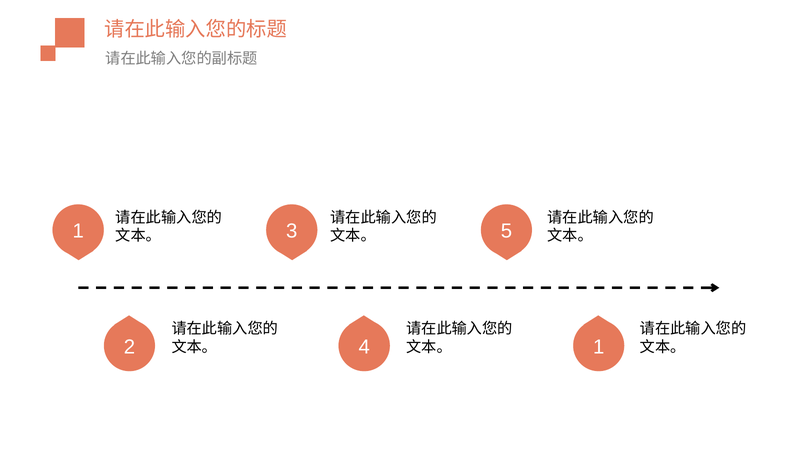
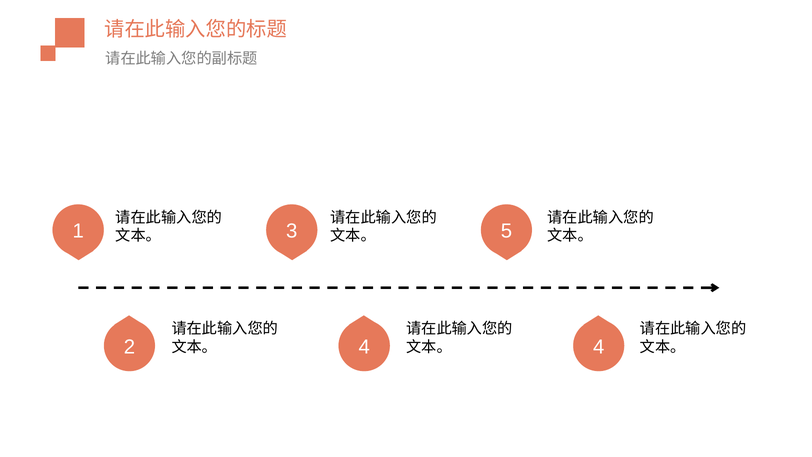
2 1: 1 -> 4
